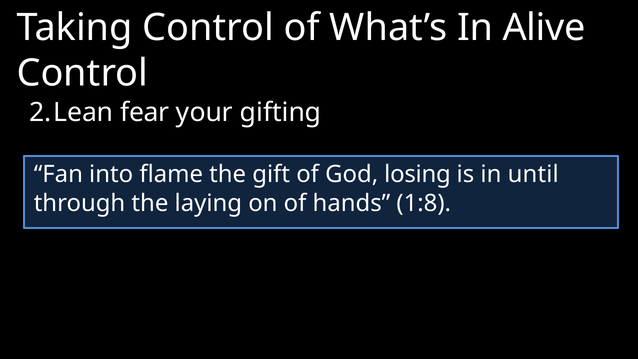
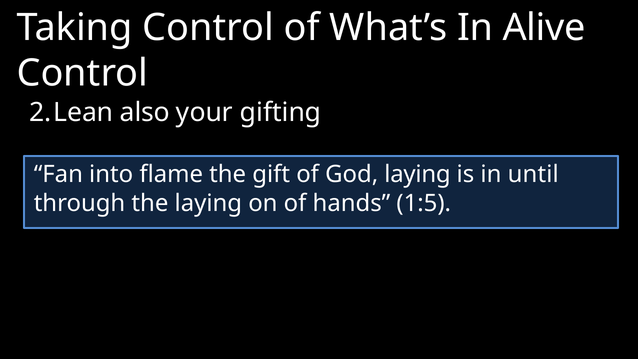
fear: fear -> also
God losing: losing -> laying
1:8: 1:8 -> 1:5
